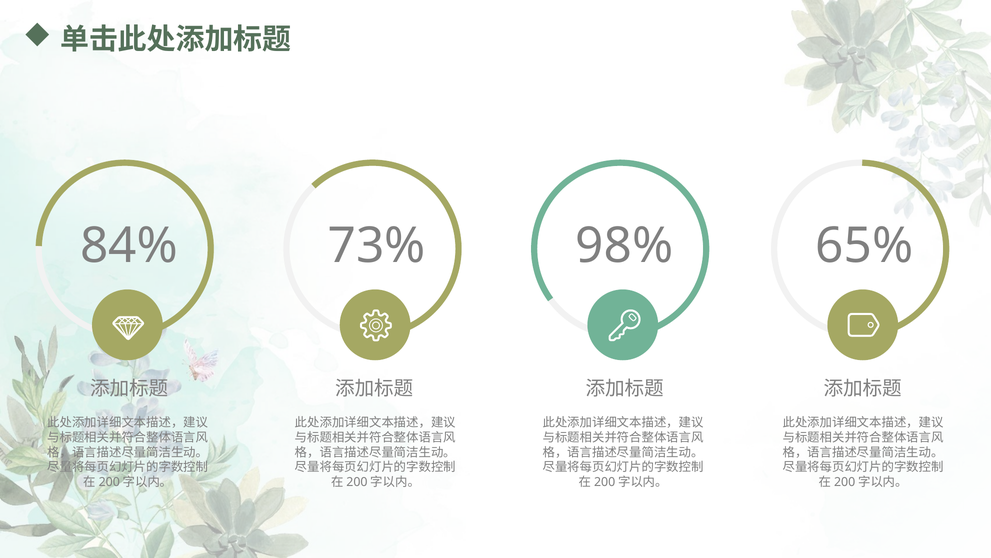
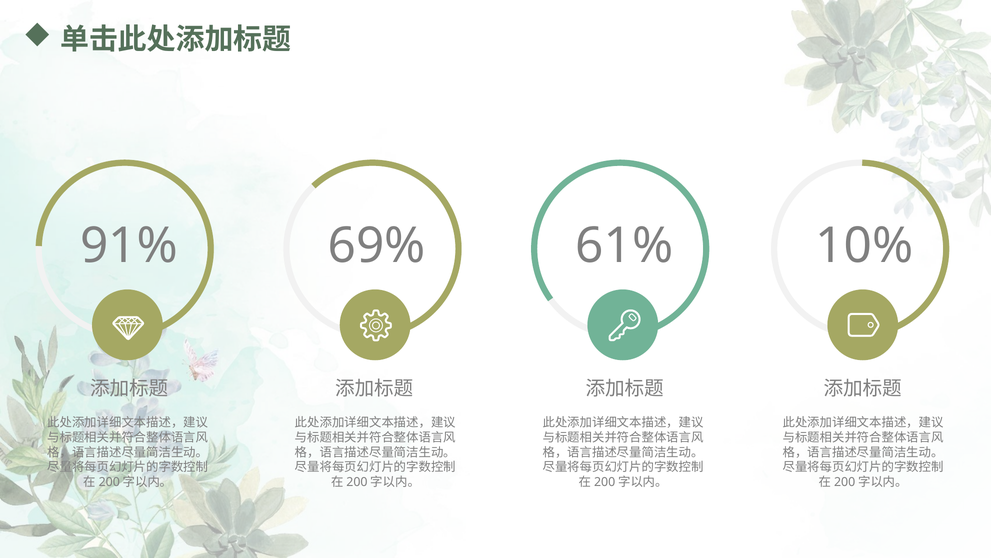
84%: 84% -> 91%
73%: 73% -> 69%
98%: 98% -> 61%
65%: 65% -> 10%
